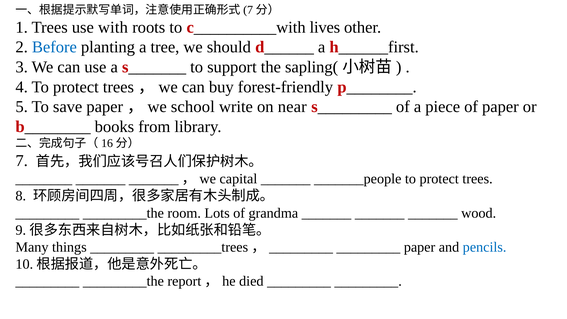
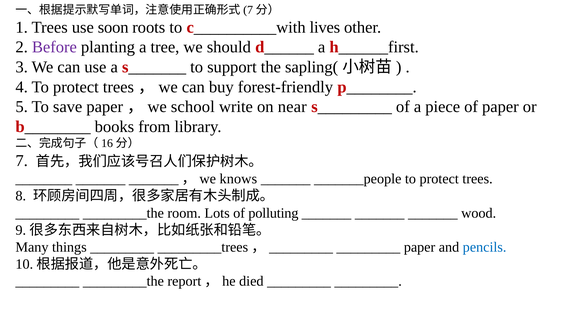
with: with -> soon
Before colour: blue -> purple
capital: capital -> knows
grandma: grandma -> polluting
